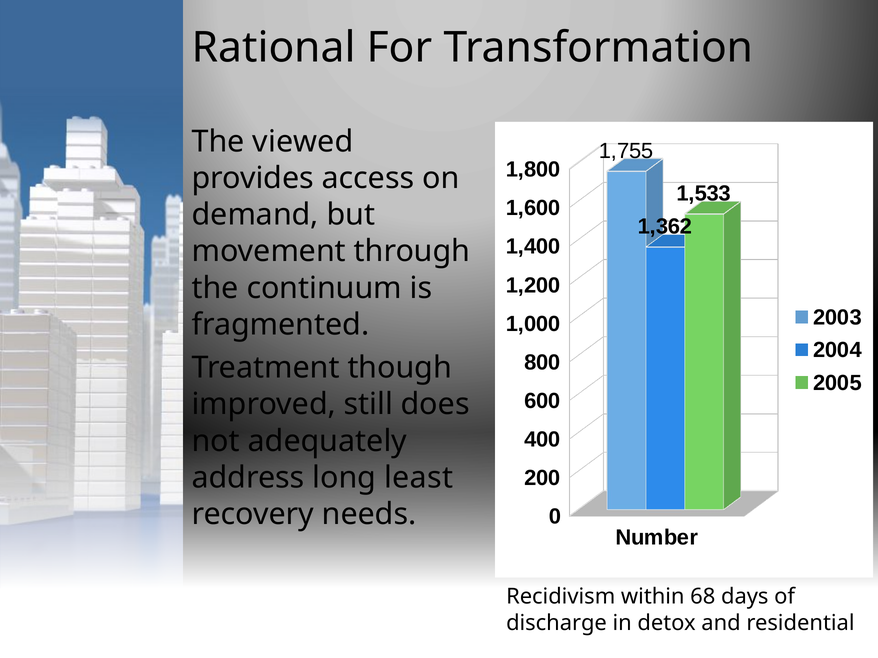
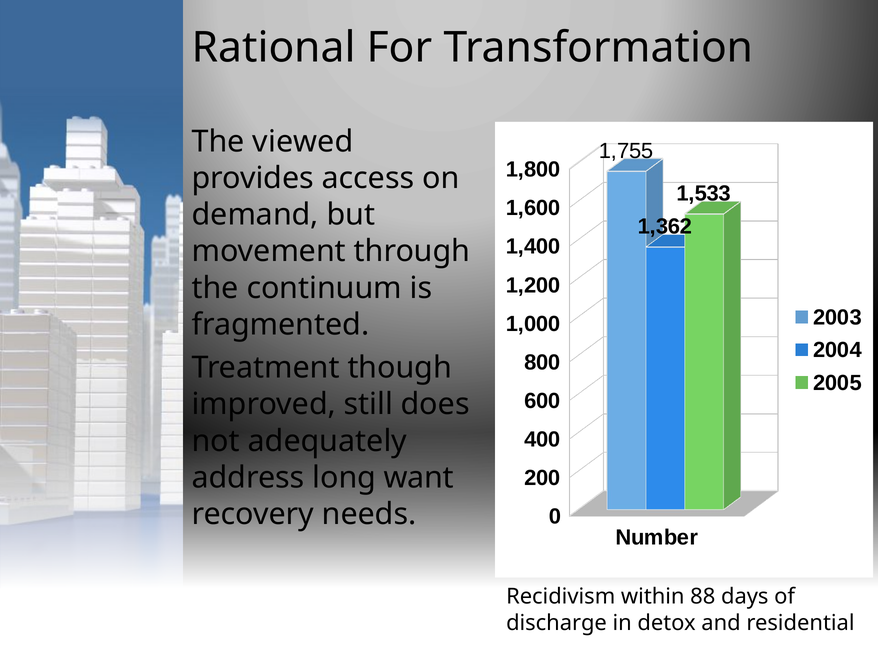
least: least -> want
68: 68 -> 88
